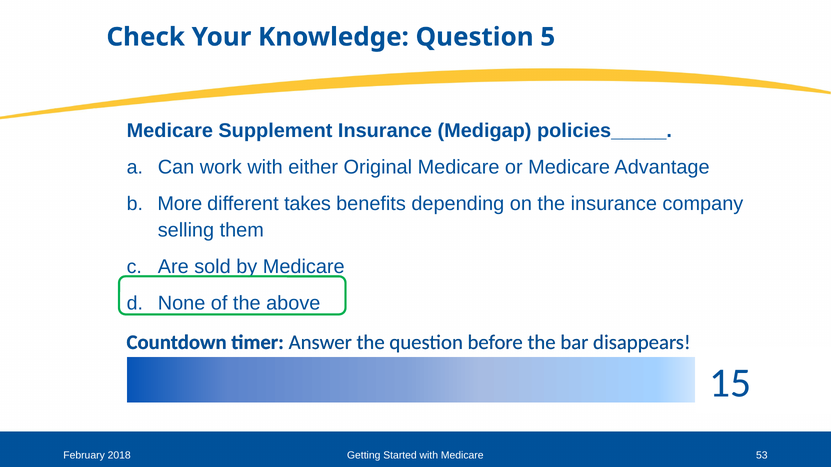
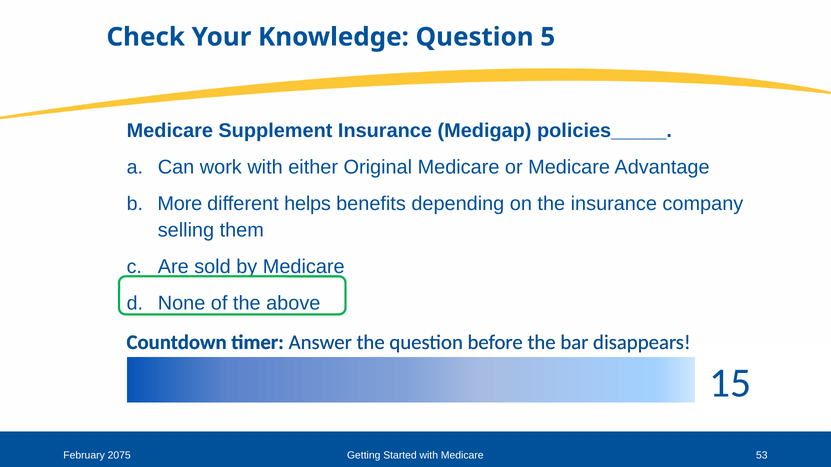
takes: takes -> helps
2018: 2018 -> 2075
